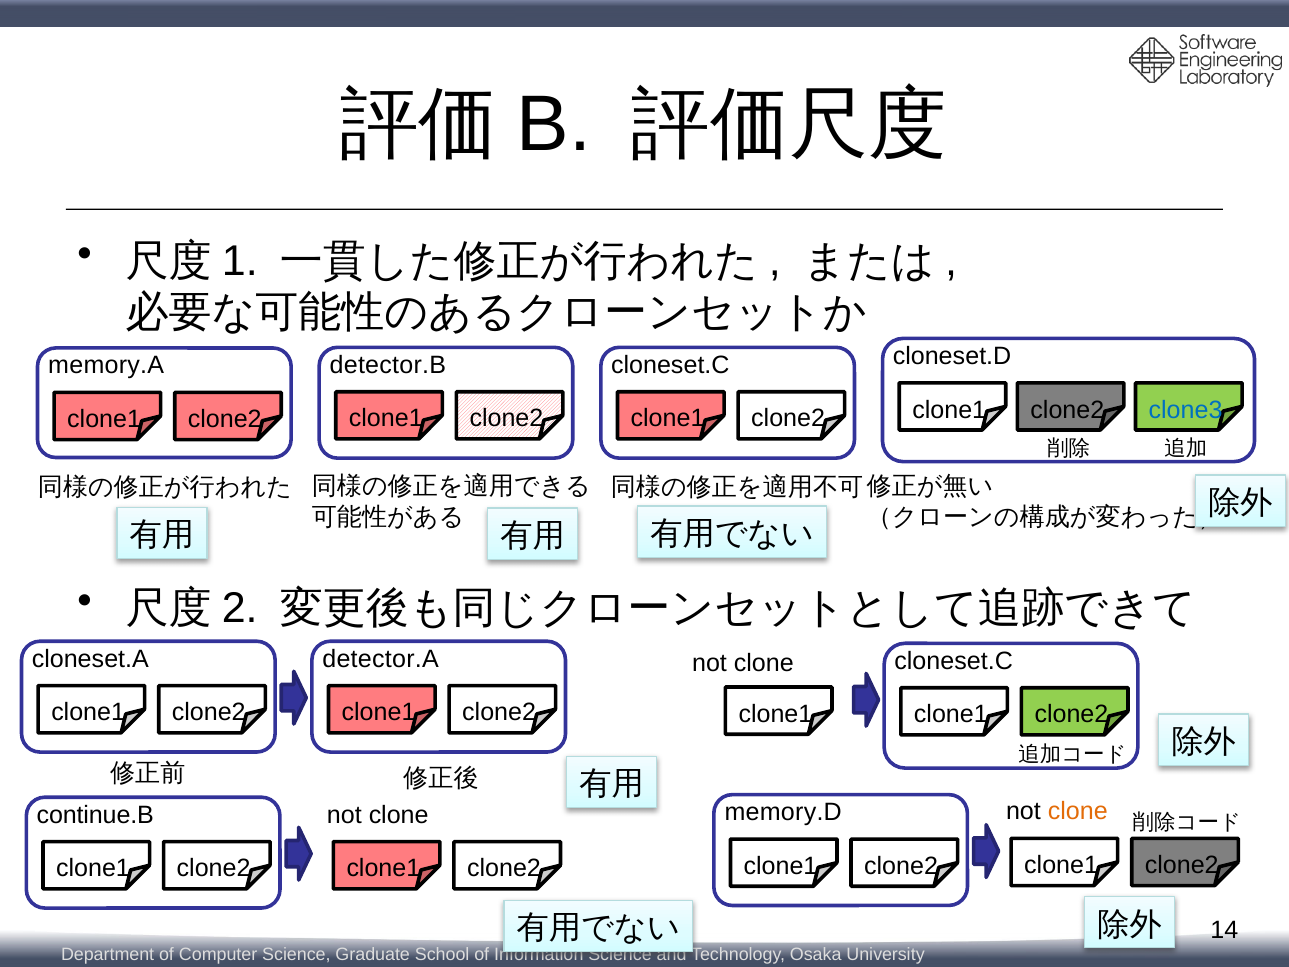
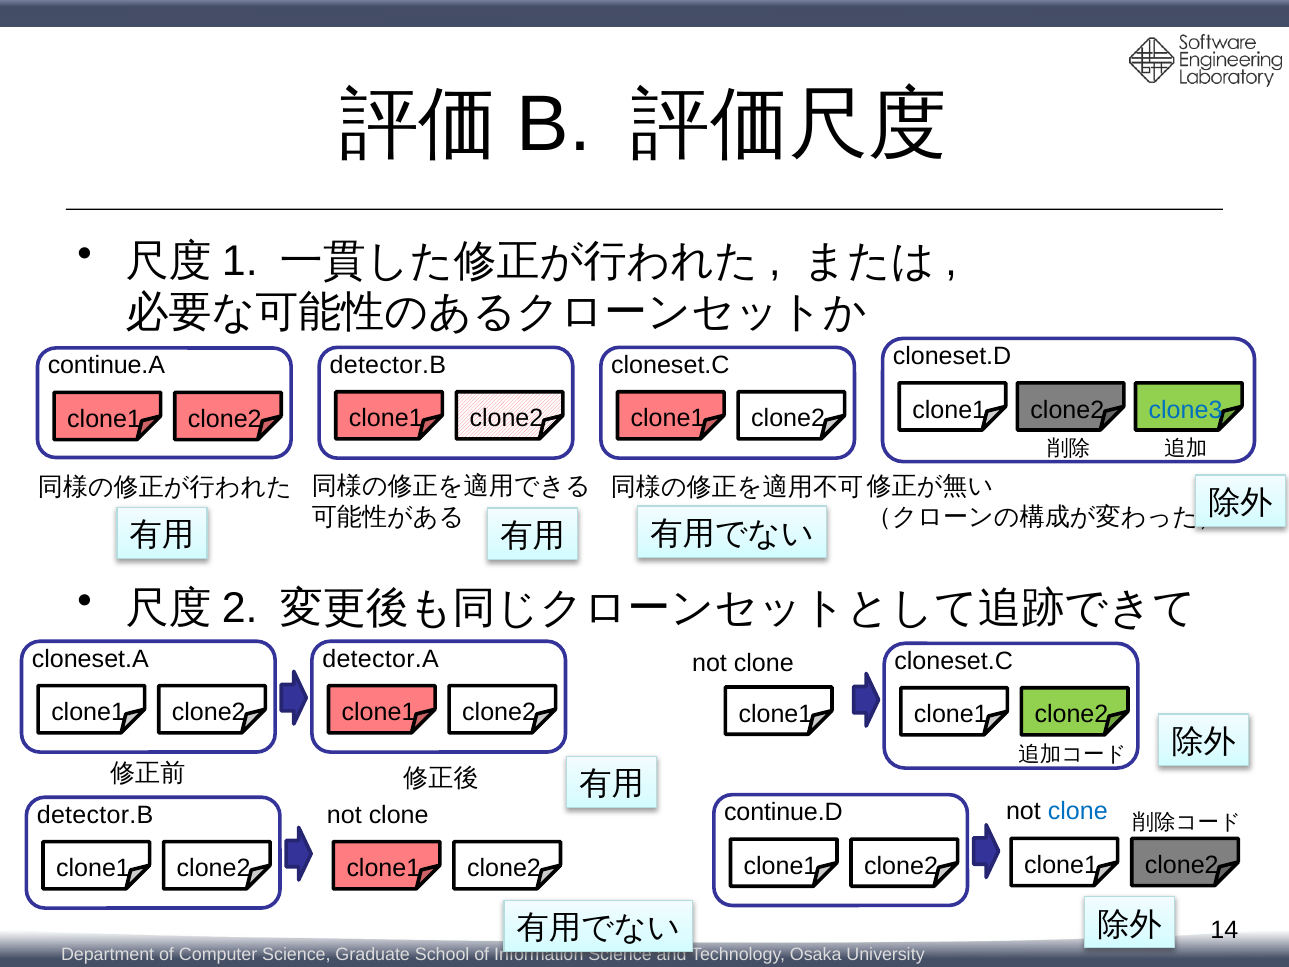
memory.A: memory.A -> continue.A
clone at (1078, 811) colour: orange -> blue
memory.D: memory.D -> continue.D
continue.B at (95, 815): continue.B -> detector.B
